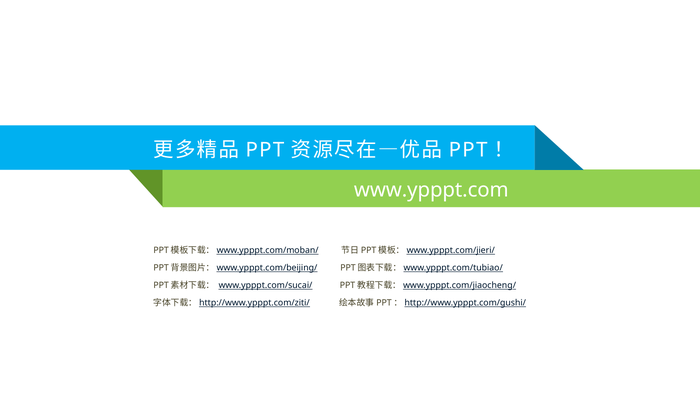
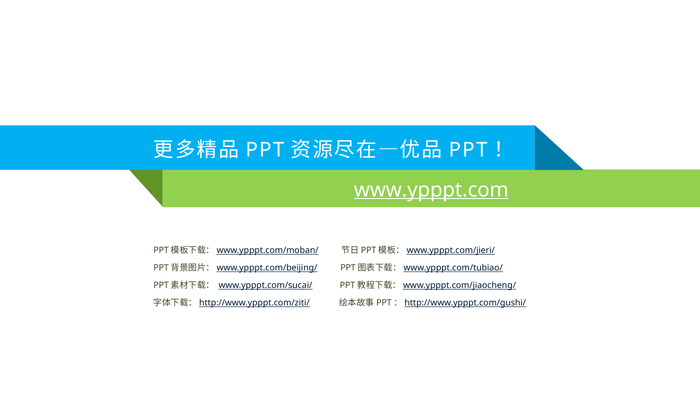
www.ypppt.com underline: none -> present
